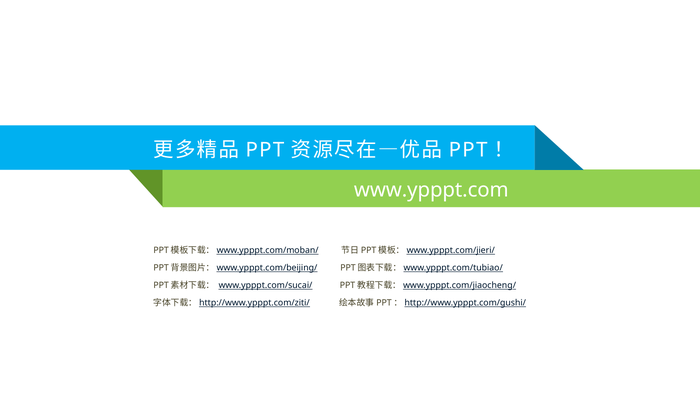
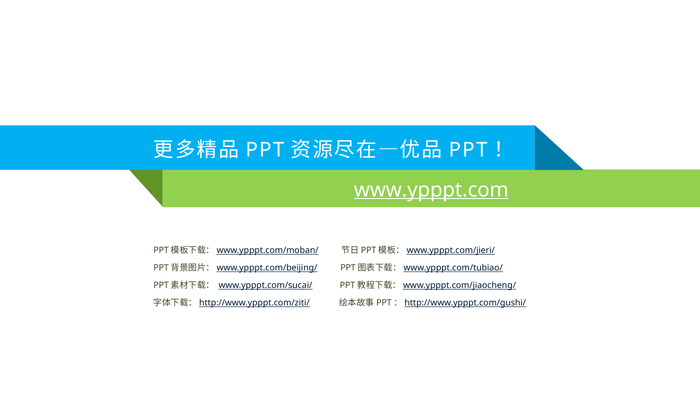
www.ypppt.com underline: none -> present
